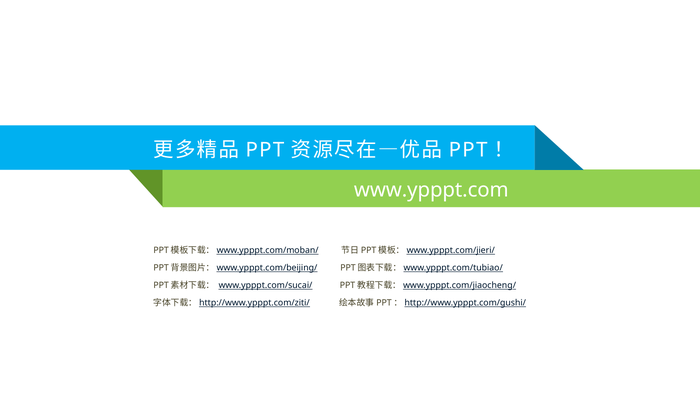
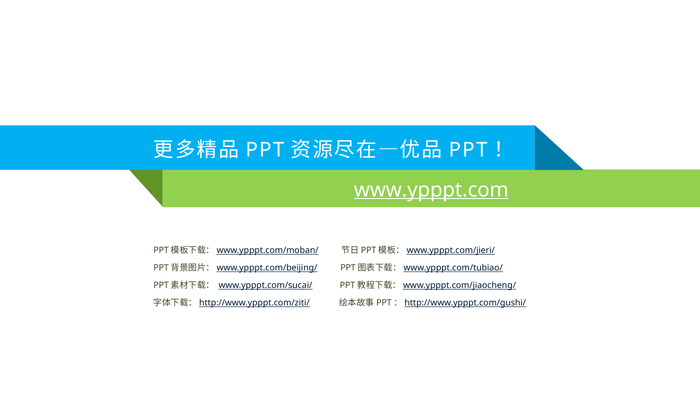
www.ypppt.com underline: none -> present
